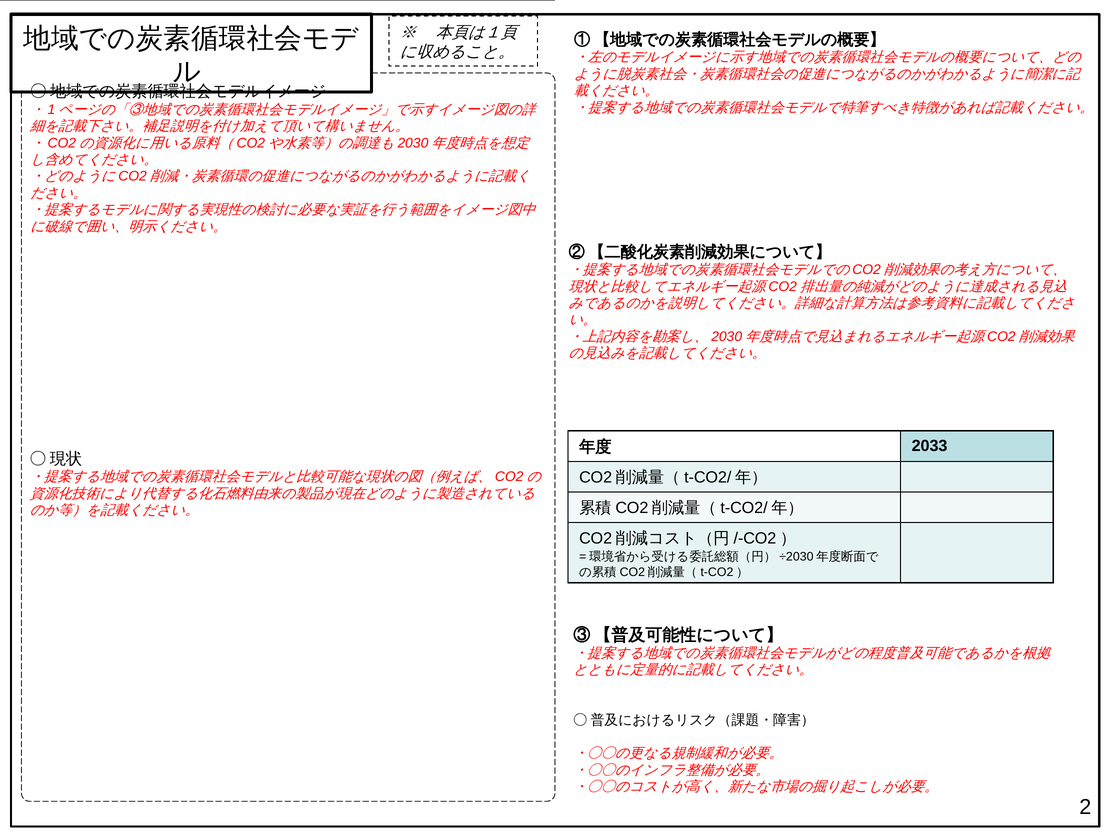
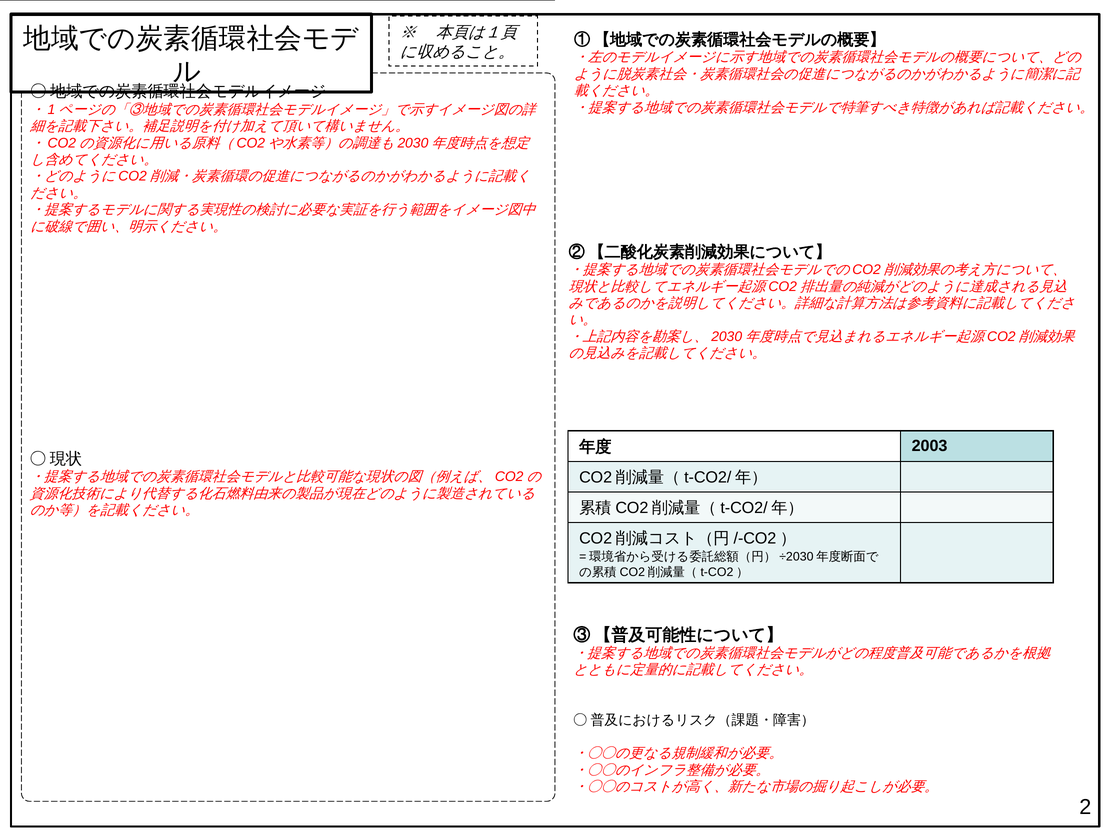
2033: 2033 -> 2003
